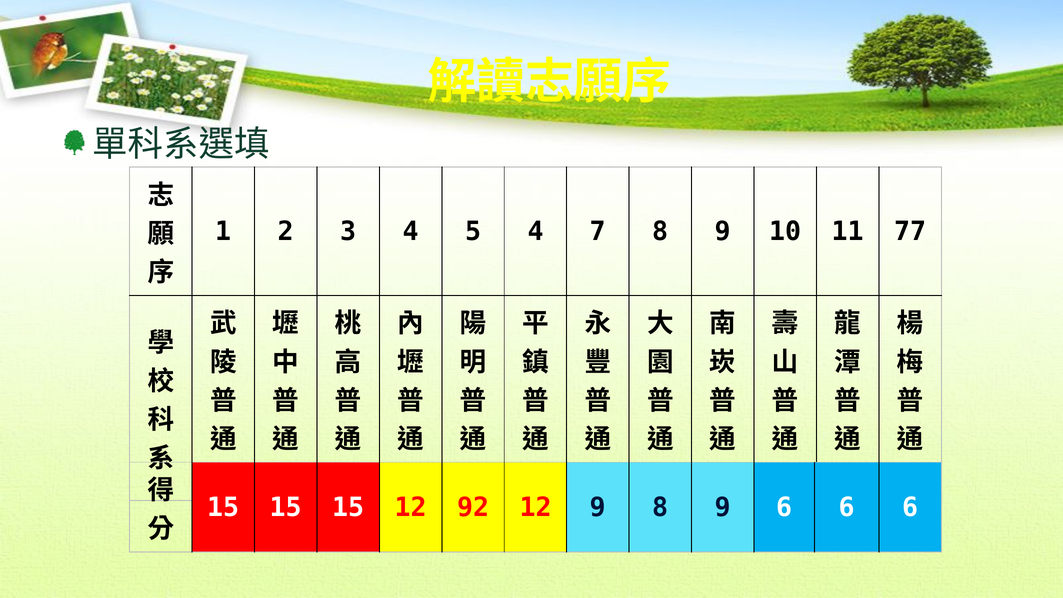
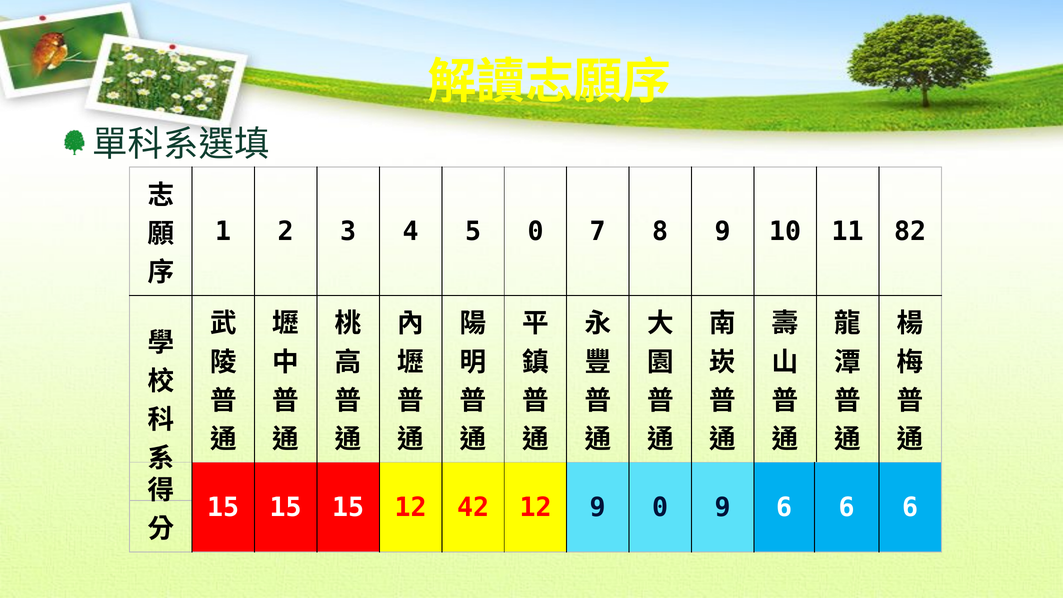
5 4: 4 -> 0
77: 77 -> 82
92: 92 -> 42
9 8: 8 -> 0
